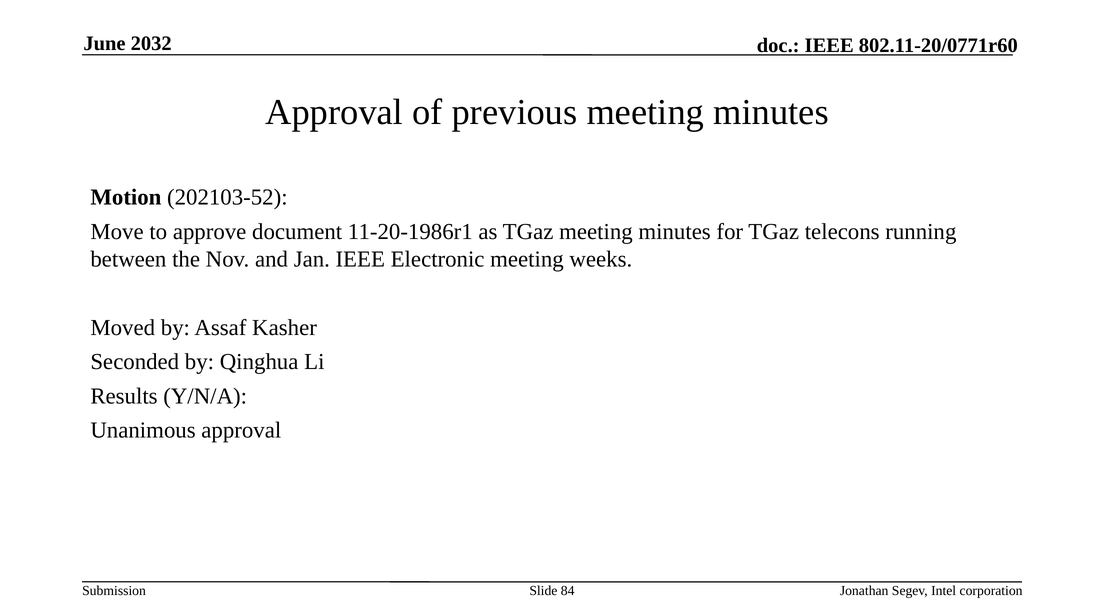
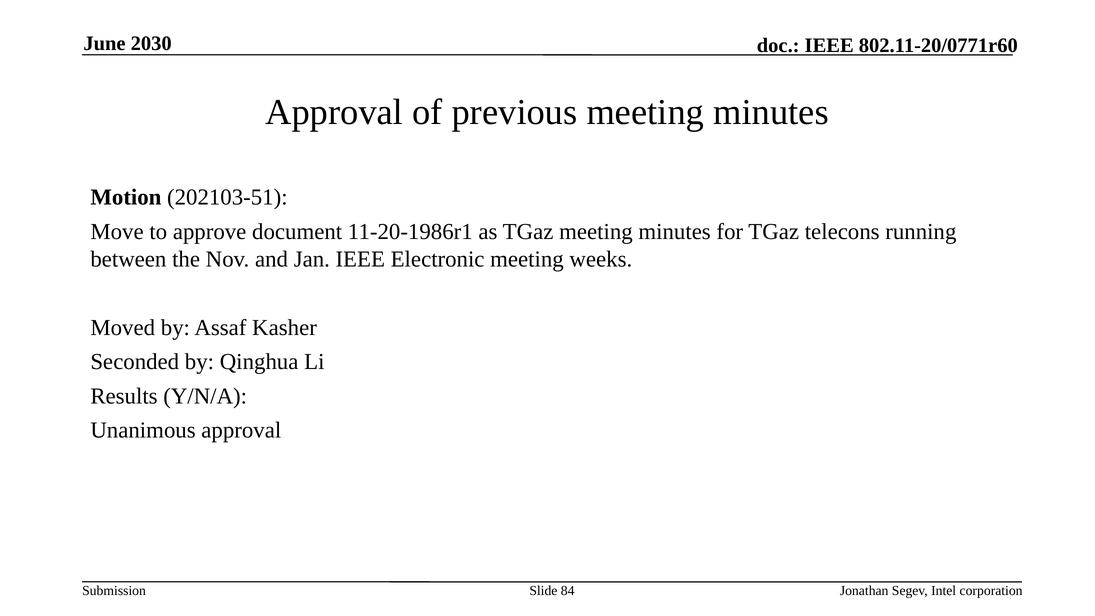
2032: 2032 -> 2030
202103-52: 202103-52 -> 202103-51
